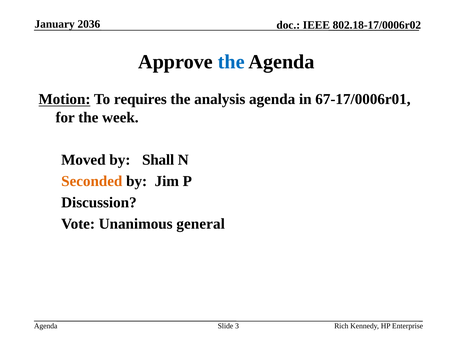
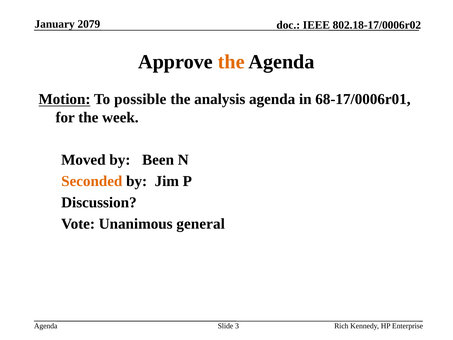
2036: 2036 -> 2079
the at (231, 62) colour: blue -> orange
requires: requires -> possible
67-17/0006r01: 67-17/0006r01 -> 68-17/0006r01
Shall: Shall -> Been
